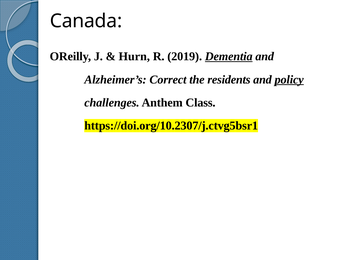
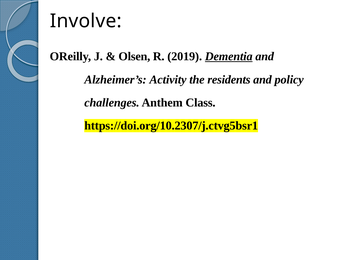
Canada: Canada -> Involve
Hurn: Hurn -> Olsen
Correct: Correct -> Activity
policy underline: present -> none
